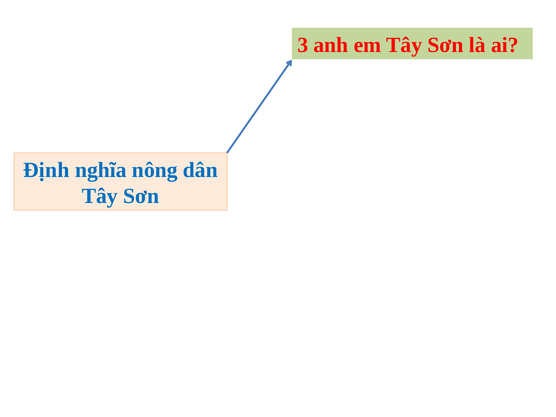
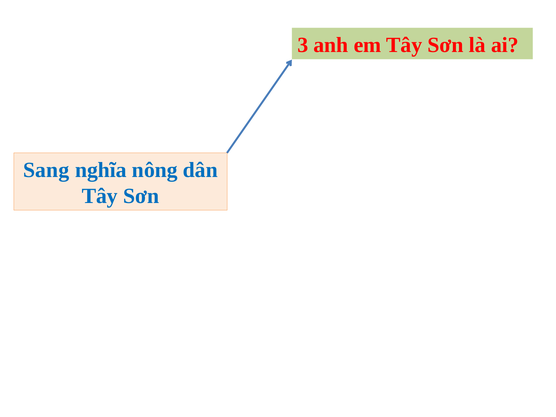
Định: Định -> Sang
